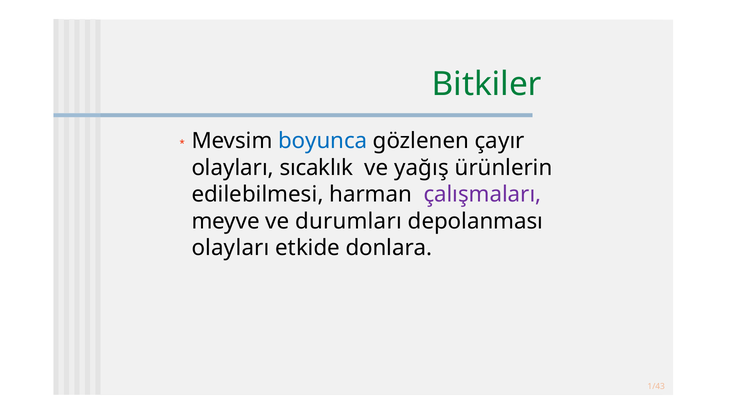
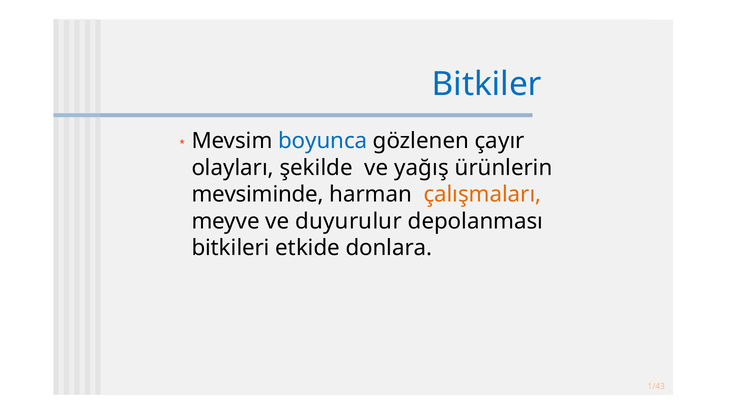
Bitkiler colour: green -> blue
sıcaklık: sıcaklık -> şekilde
edilebilmesi: edilebilmesi -> mevsiminde
çalışmaları colour: purple -> orange
durumları: durumları -> duyurulur
olayları at (230, 248): olayları -> bitkileri
